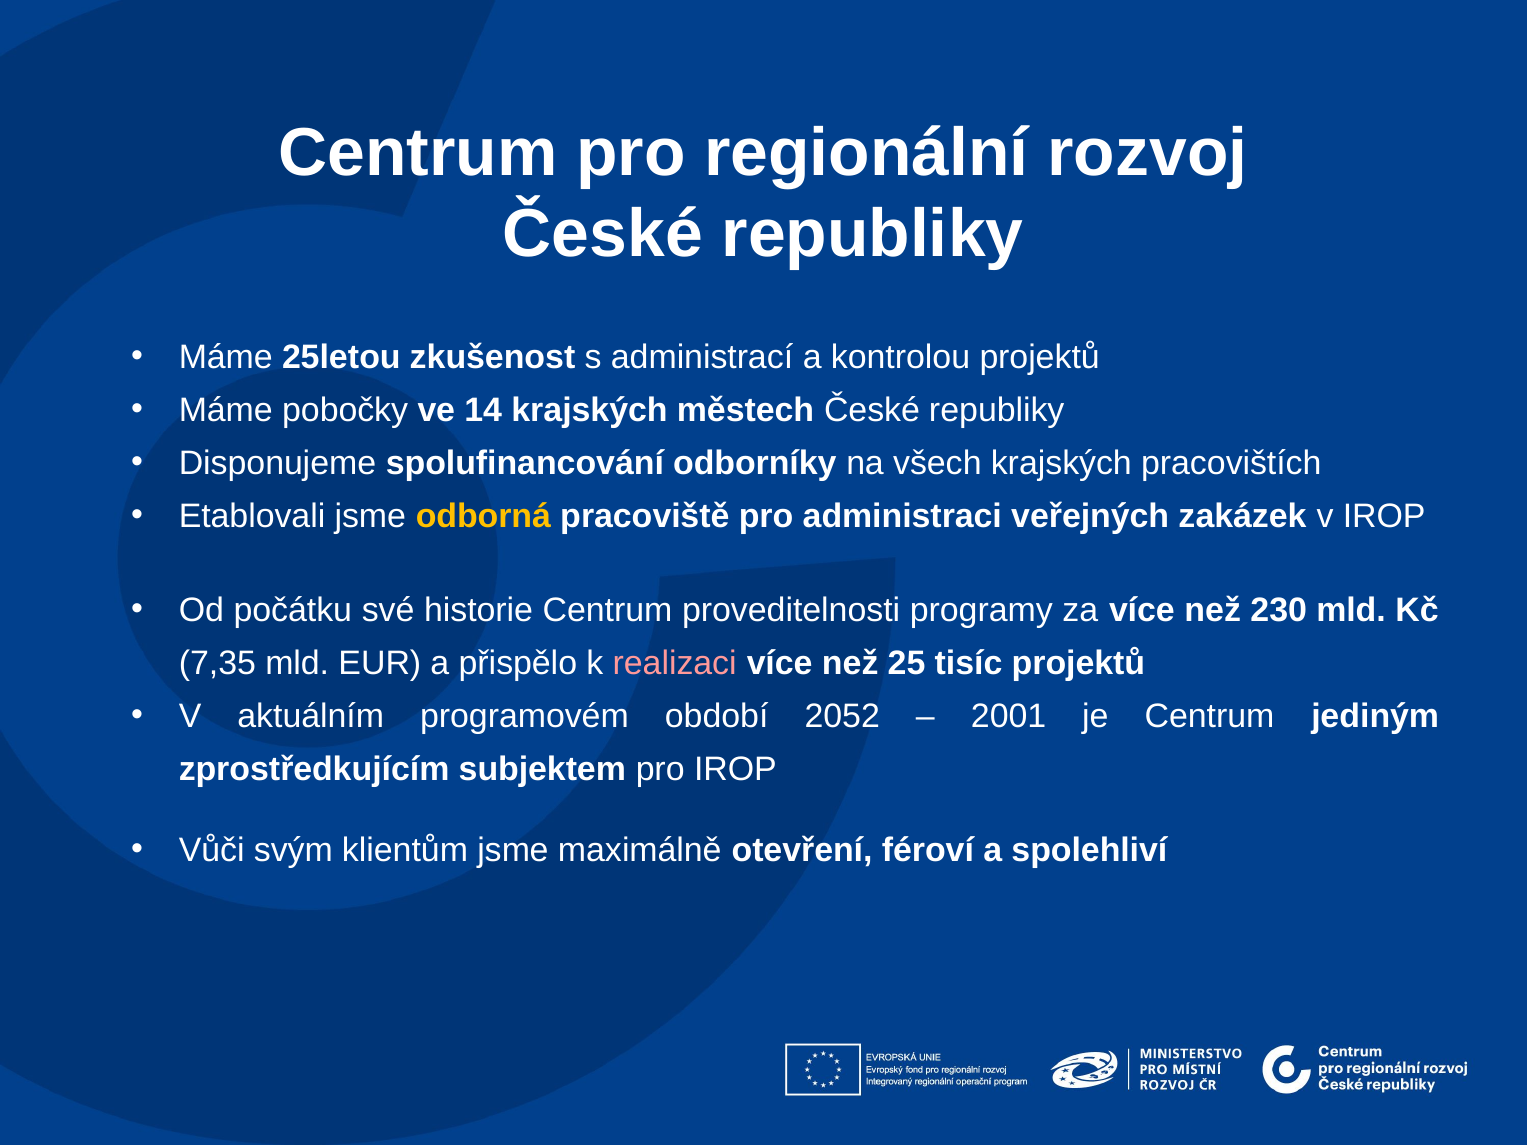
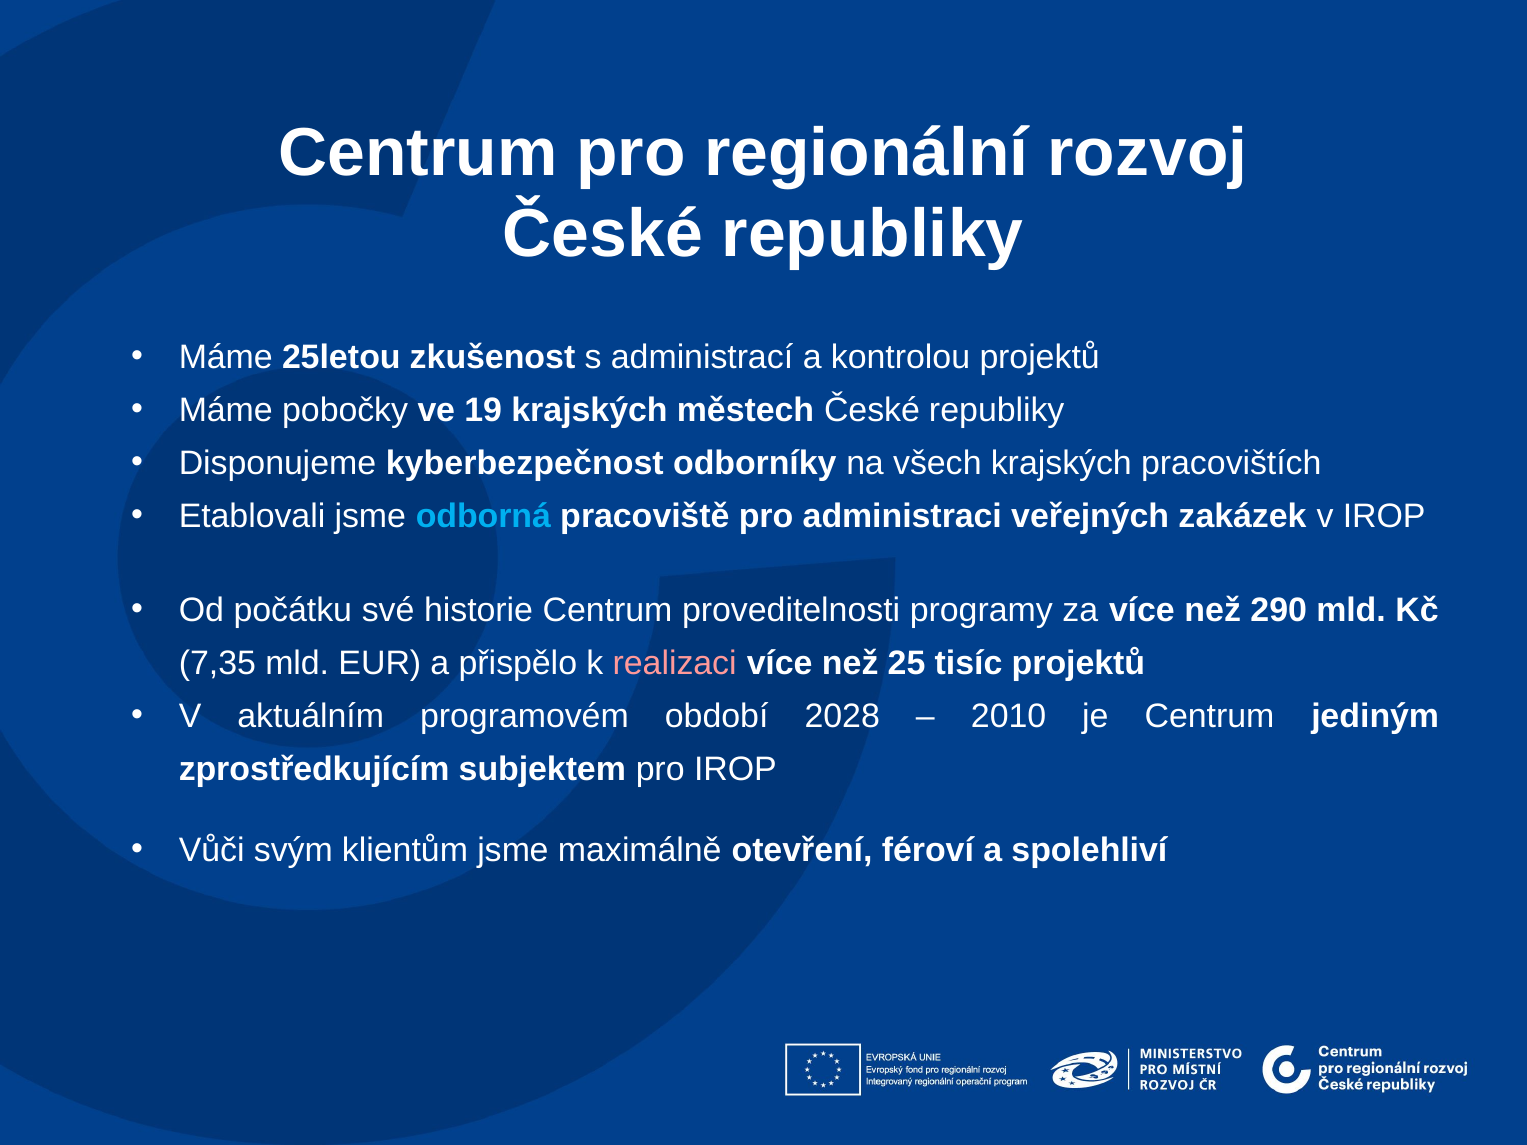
14: 14 -> 19
spolufinancování: spolufinancování -> kyberbezpečnost
odborná colour: yellow -> light blue
230: 230 -> 290
2052: 2052 -> 2028
2001: 2001 -> 2010
